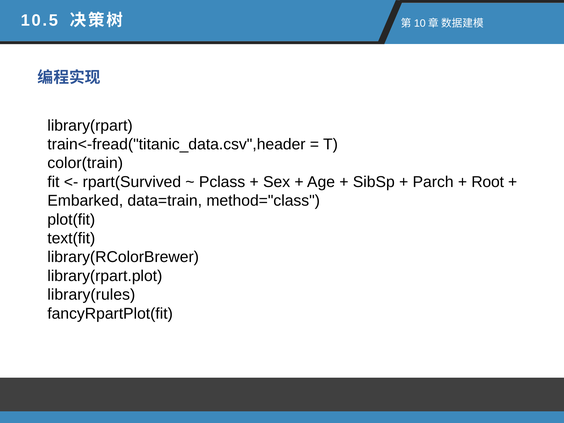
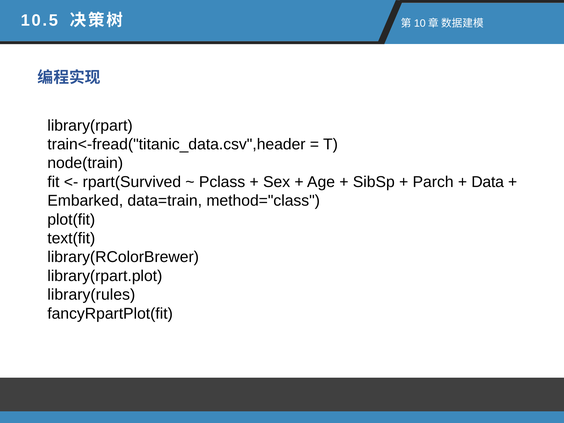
color(train: color(train -> node(train
Root: Root -> Data
